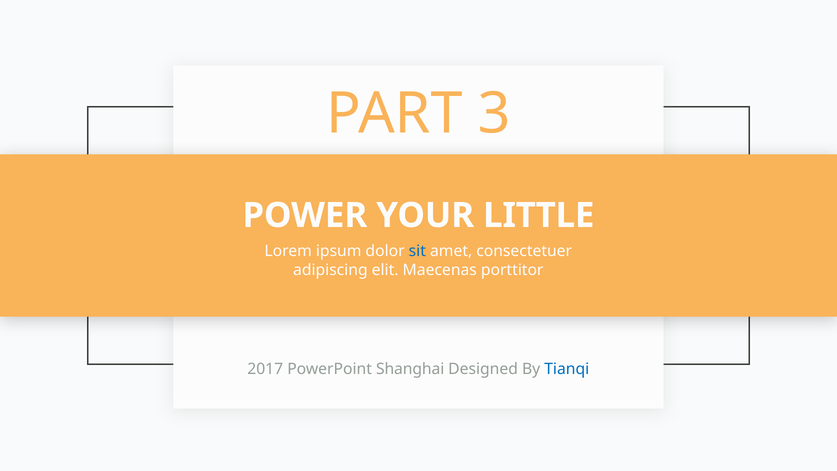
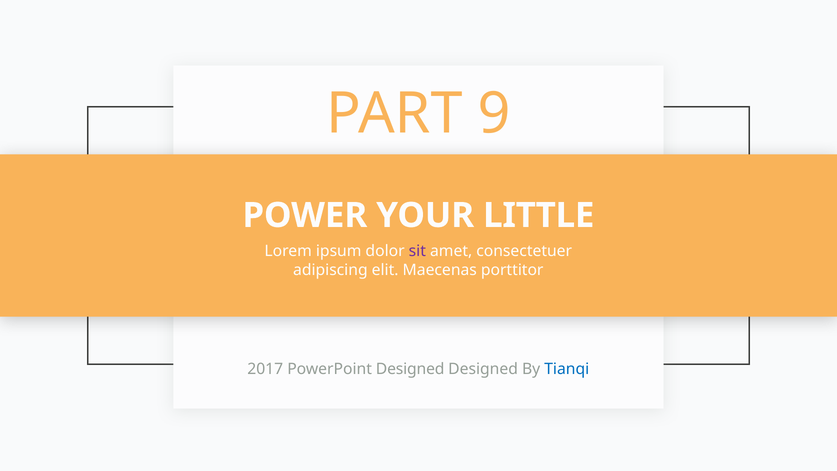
3: 3 -> 9
sit colour: blue -> purple
PowerPoint Shanghai: Shanghai -> Designed
